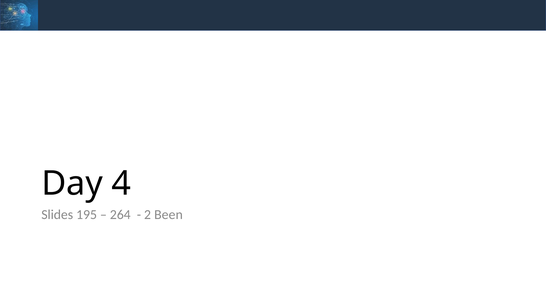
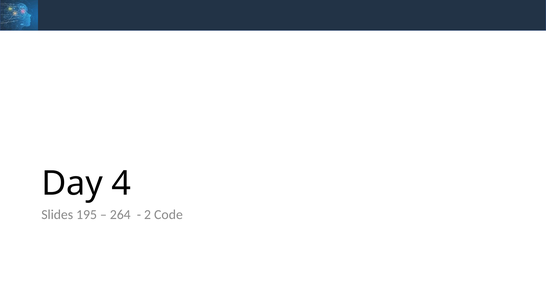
Been: Been -> Code
